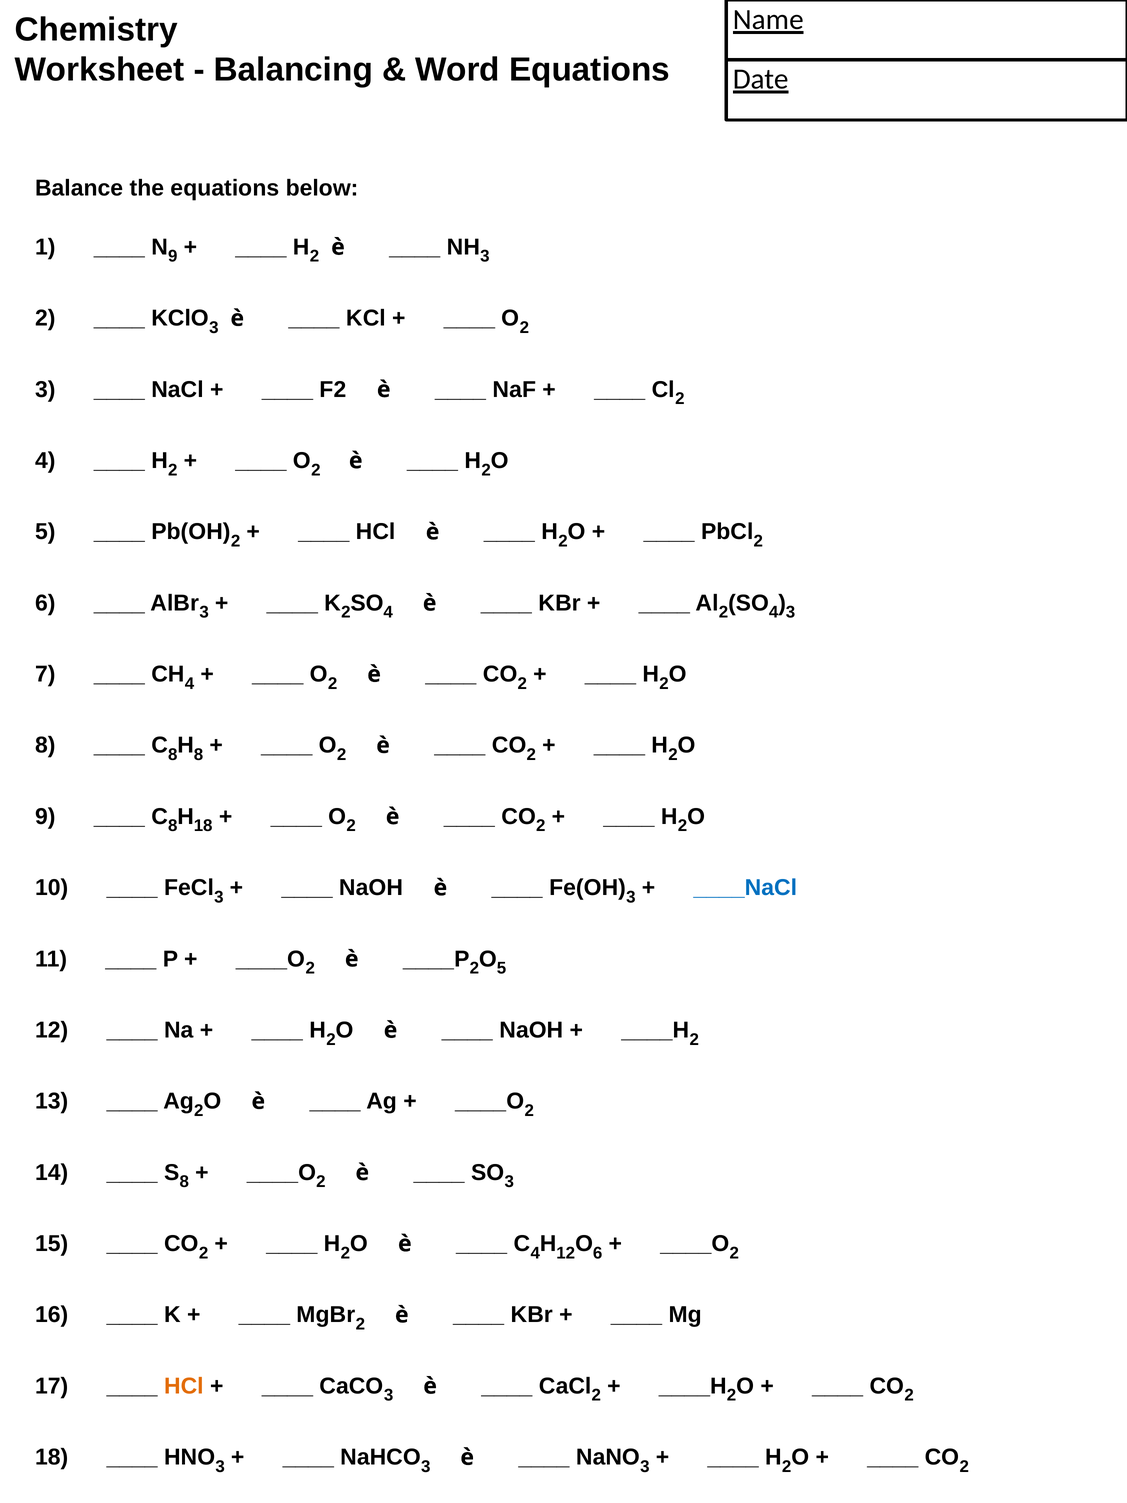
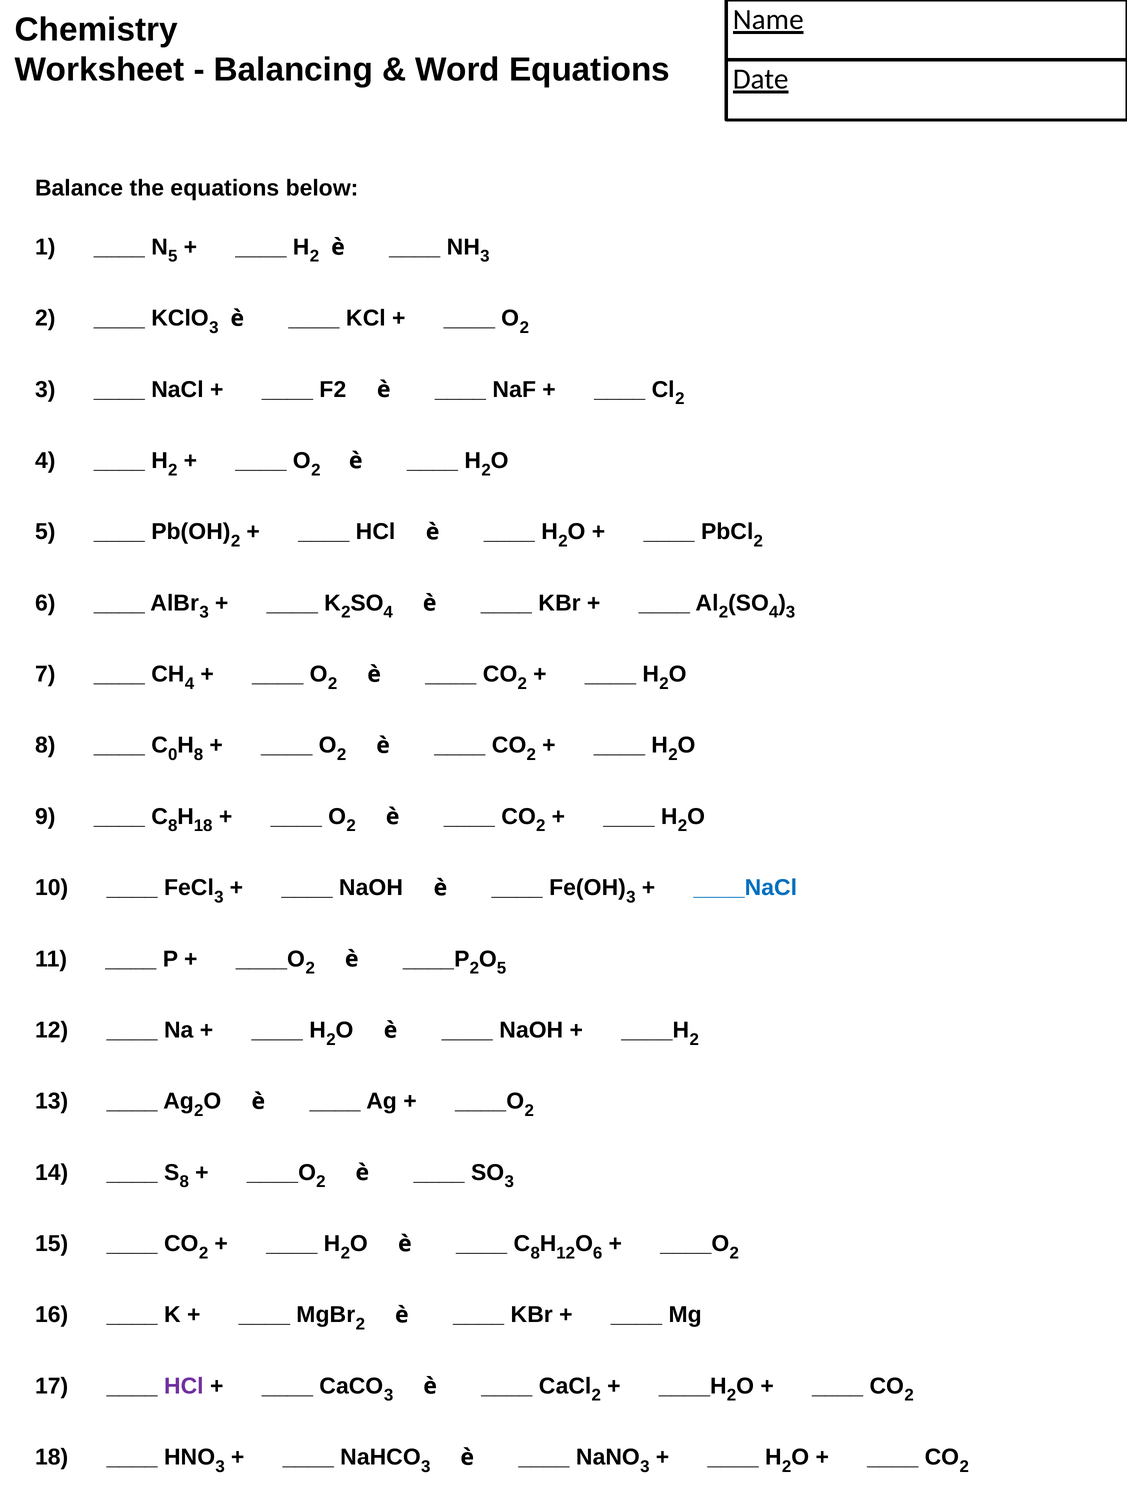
9 at (173, 256): 9 -> 5
8 at (173, 755): 8 -> 0
4 at (535, 1253): 4 -> 8
HCl at (184, 1386) colour: orange -> purple
